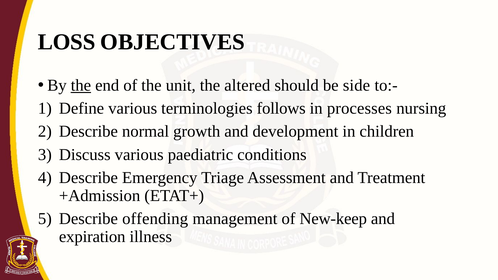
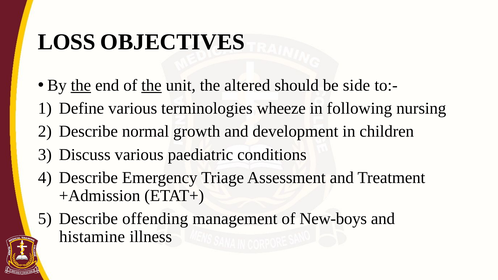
the at (151, 85) underline: none -> present
follows: follows -> wheeze
processes: processes -> following
New-keep: New-keep -> New-boys
expiration: expiration -> histamine
